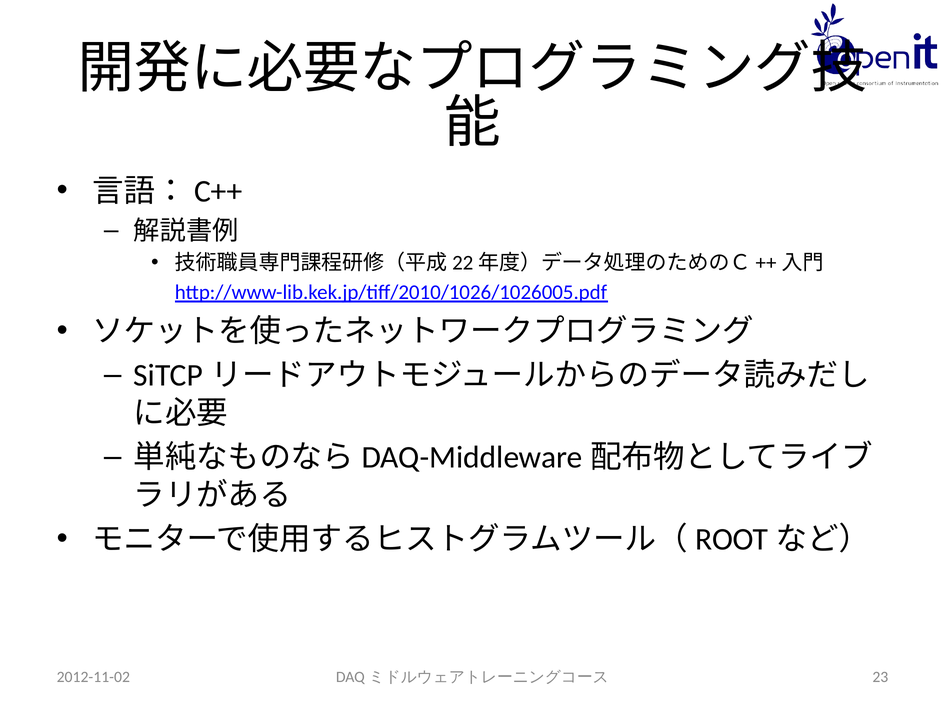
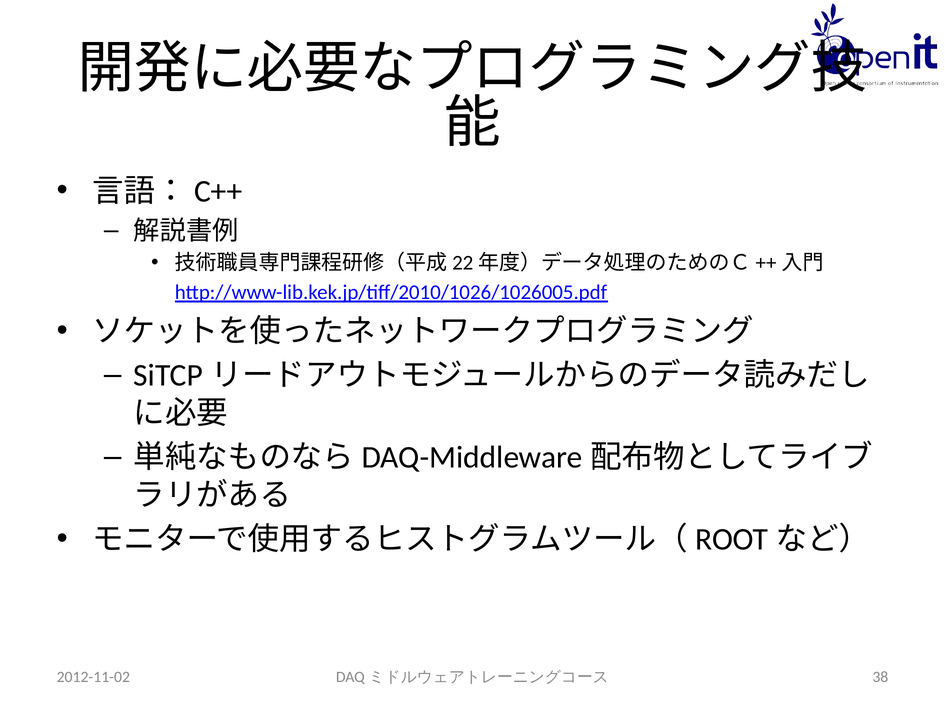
23: 23 -> 38
